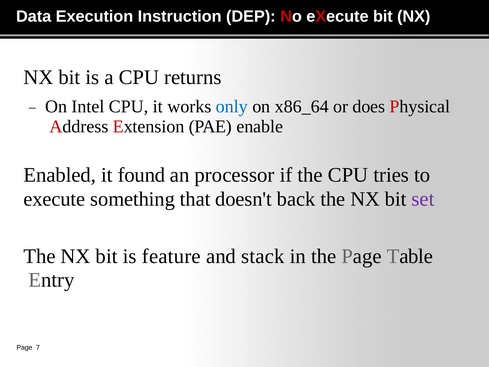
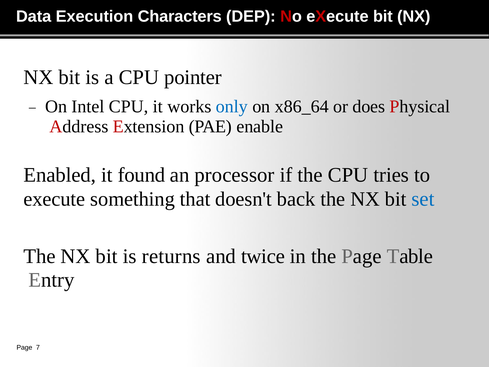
Instruction: Instruction -> Characters
returns: returns -> pointer
set colour: purple -> blue
feature: feature -> returns
stack: stack -> twice
